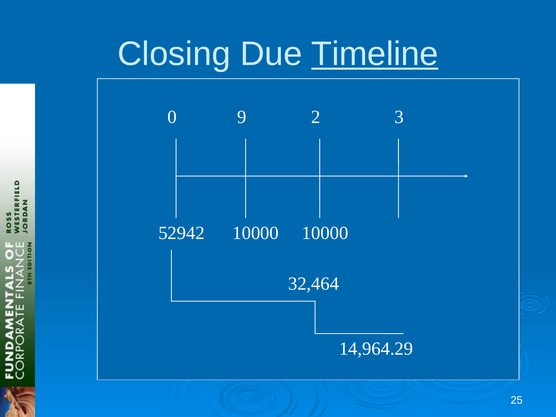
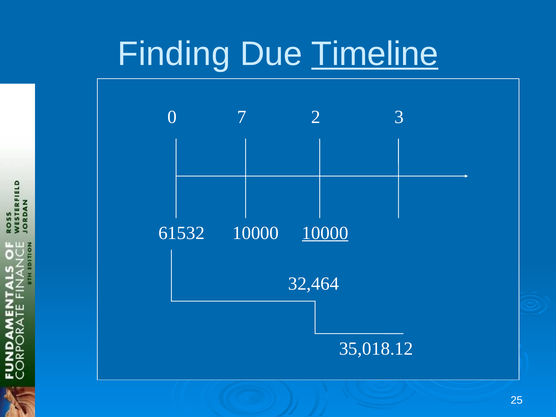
Closing: Closing -> Finding
9: 9 -> 7
52942: 52942 -> 61532
10000 at (325, 233) underline: none -> present
14,964.29: 14,964.29 -> 35,018.12
